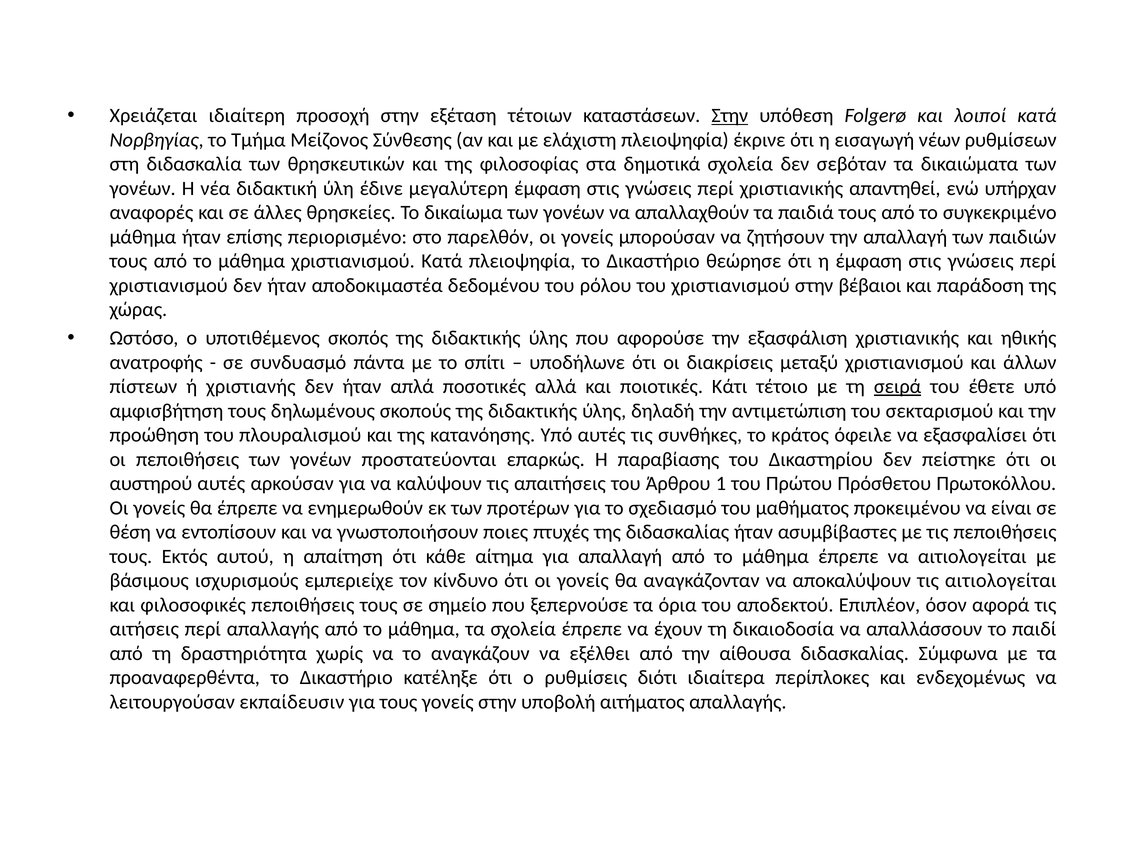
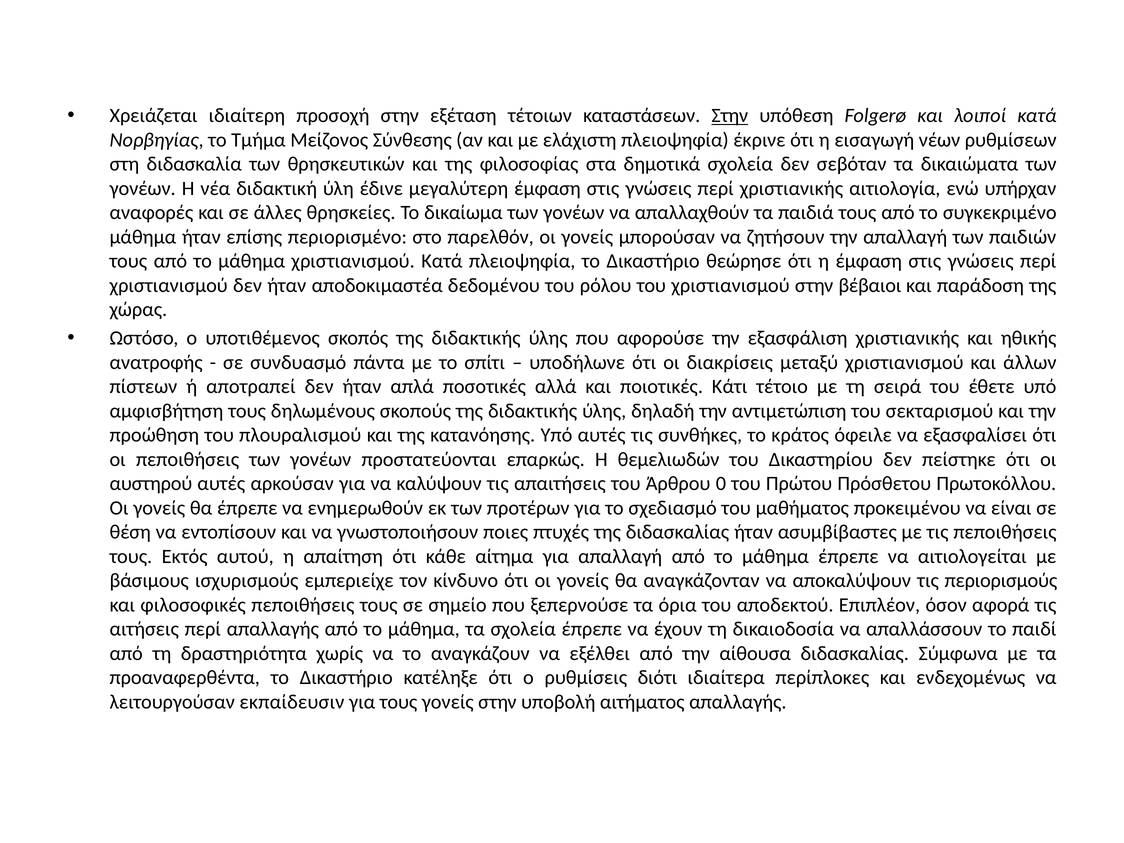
απαντηθεί: απαντηθεί -> αιτιολογία
χριστιανής: χριστιανής -> αποτραπεί
σειρά underline: present -> none
παραβίασης: παραβίασης -> θεμελιωδών
1: 1 -> 0
τις αιτιολογείται: αιτιολογείται -> περιορισμούς
